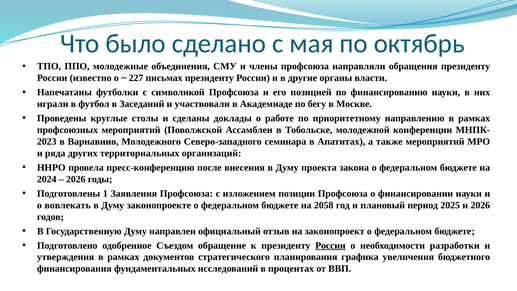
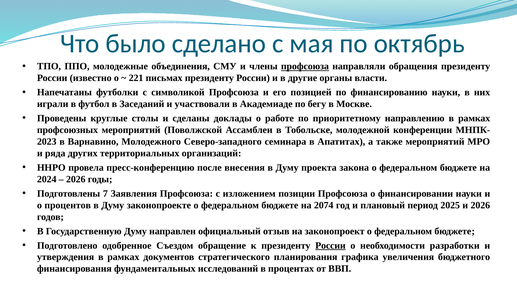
профсоюза at (305, 66) underline: none -> present
227: 227 -> 221
1: 1 -> 7
вовлекать: вовлекать -> процентов
2058: 2058 -> 2074
